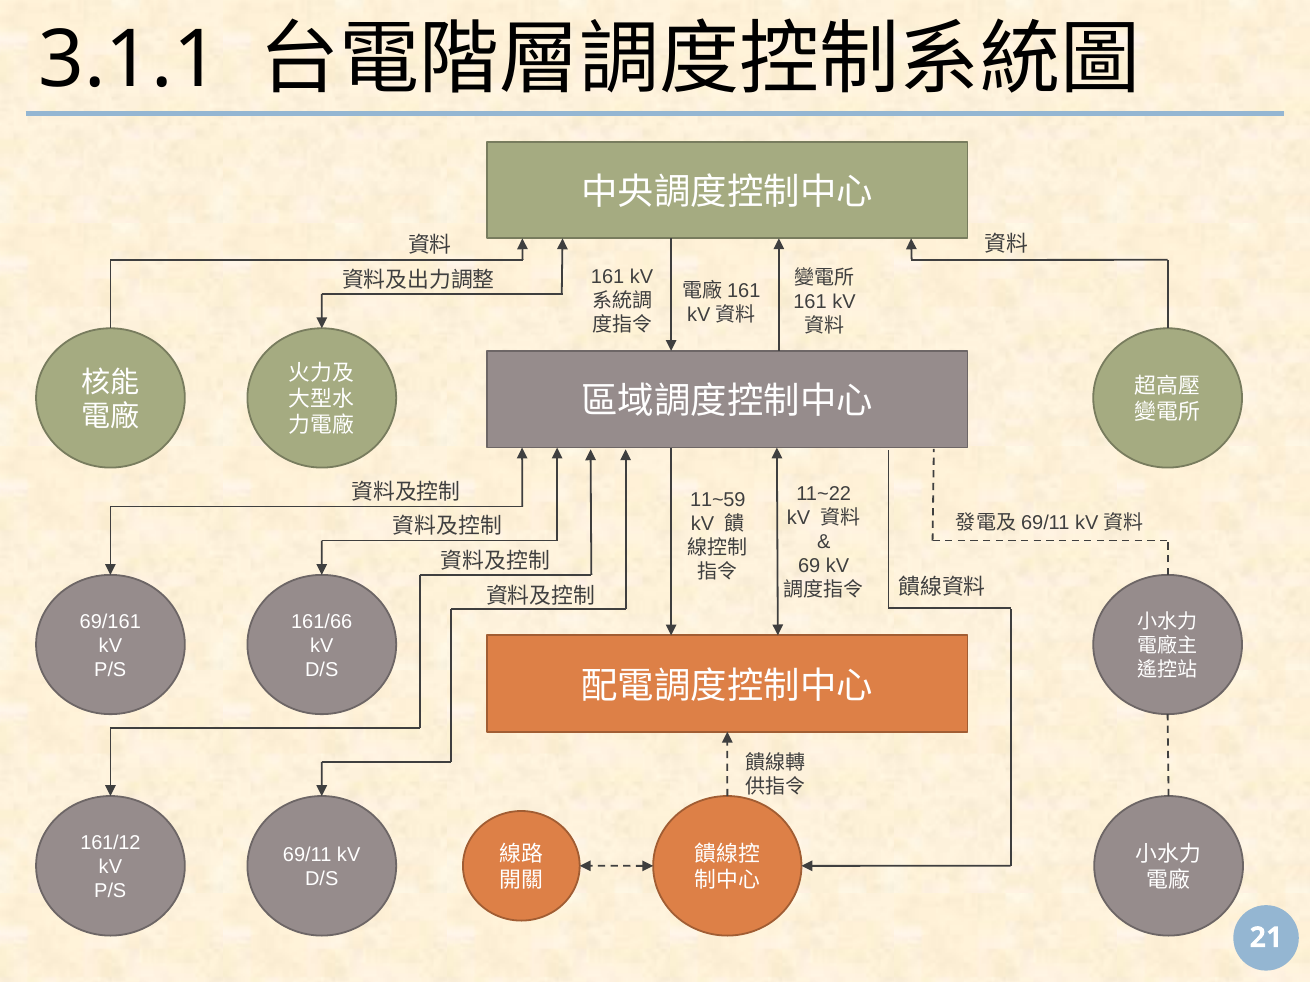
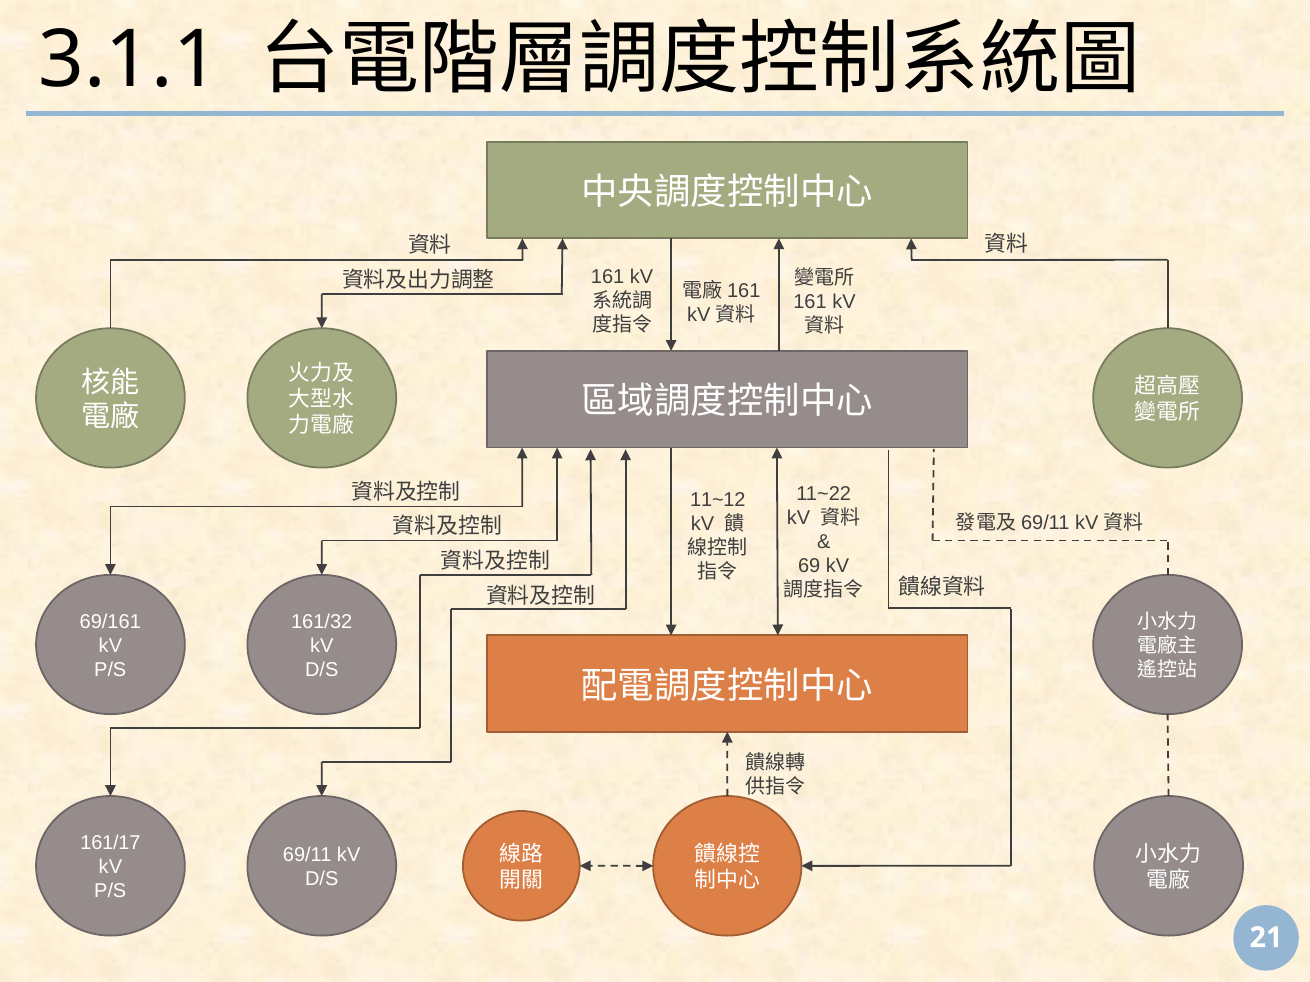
11~59: 11~59 -> 11~12
161/66: 161/66 -> 161/32
161/12: 161/12 -> 161/17
